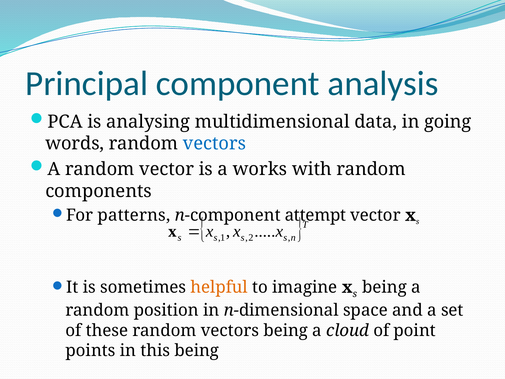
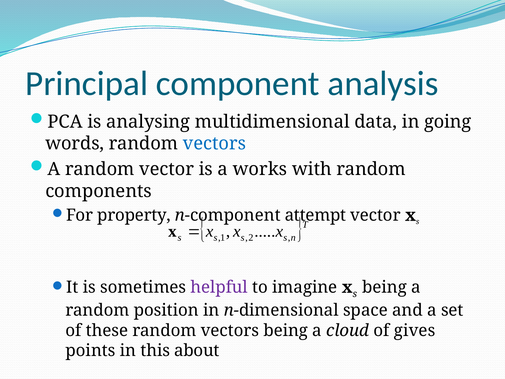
patterns: patterns -> property
helpful colour: orange -> purple
point: point -> gives
this being: being -> about
